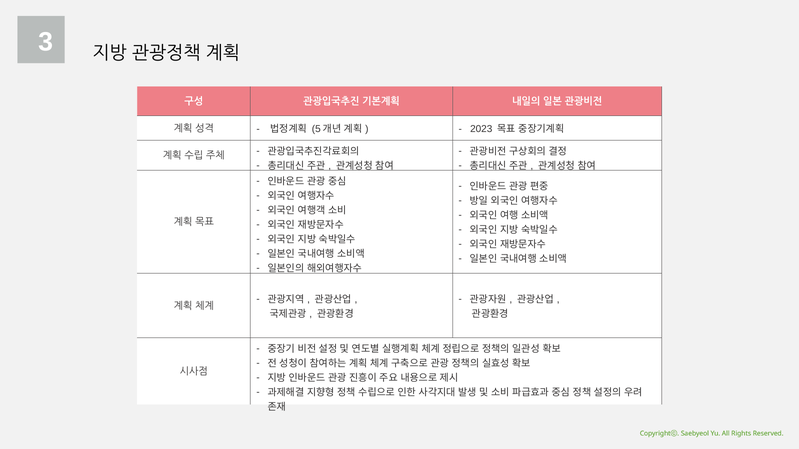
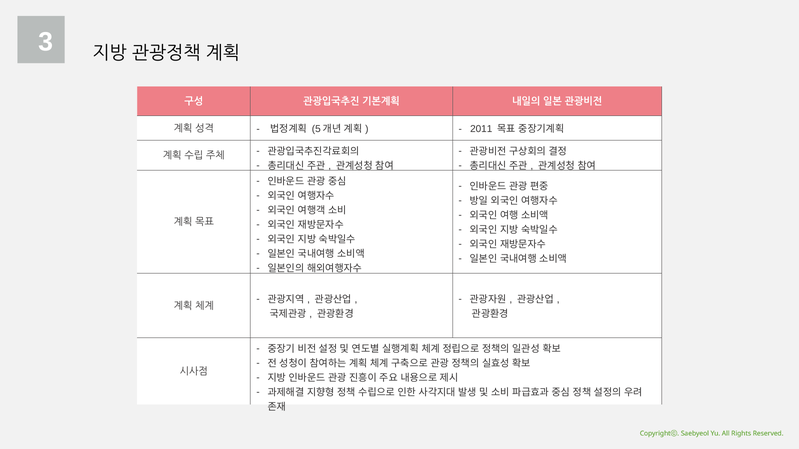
2023: 2023 -> 2011
